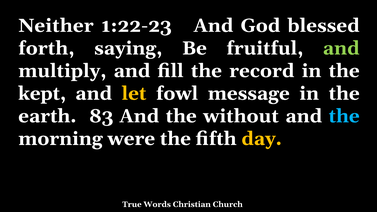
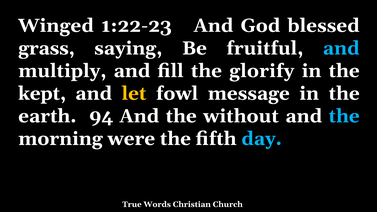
Neither: Neither -> Winged
forth: forth -> grass
and at (341, 48) colour: light green -> light blue
record: record -> glorify
83: 83 -> 94
day colour: yellow -> light blue
